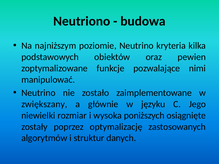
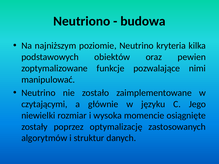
zwiększany: zwiększany -> czytającymi
poniższych: poniższych -> momencie
